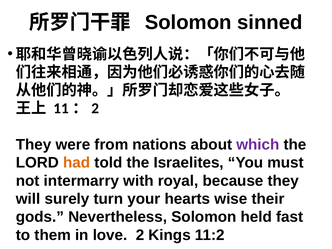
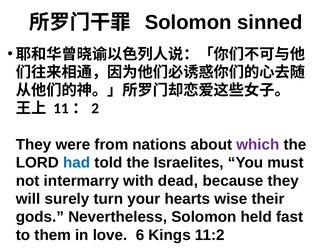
had colour: orange -> blue
royal: royal -> dead
2: 2 -> 6
